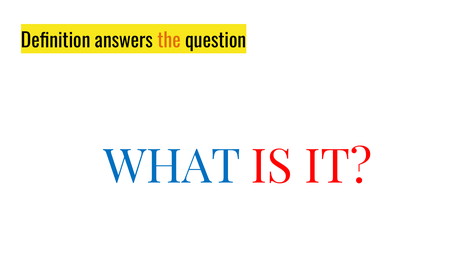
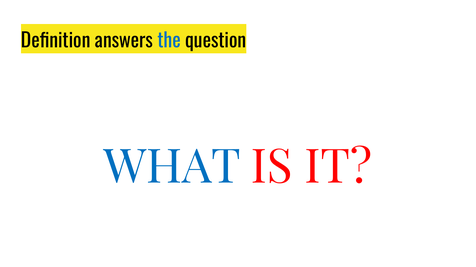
the colour: orange -> blue
